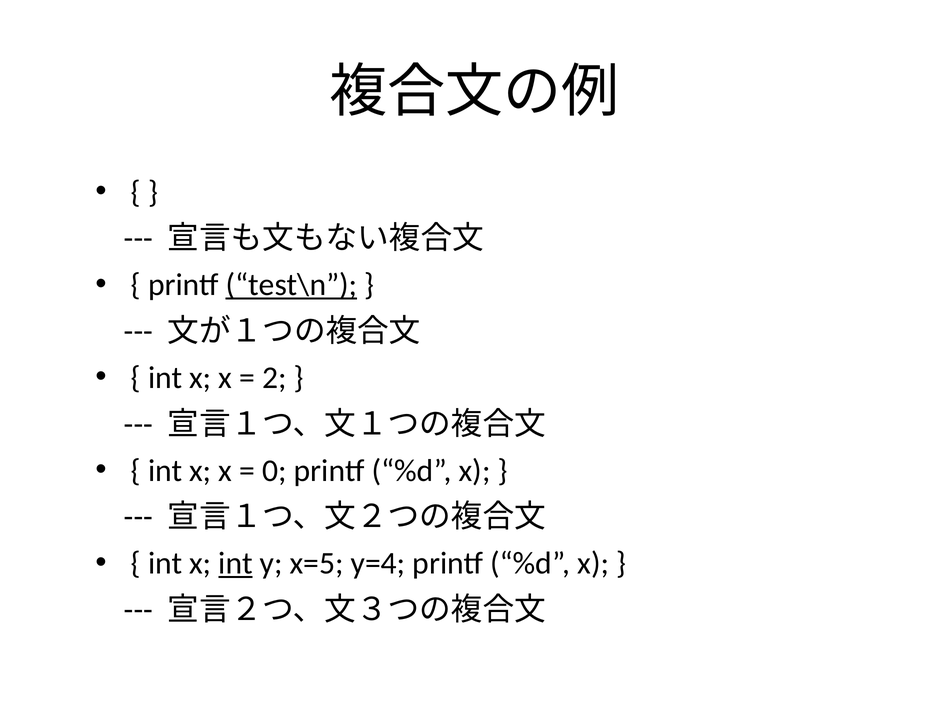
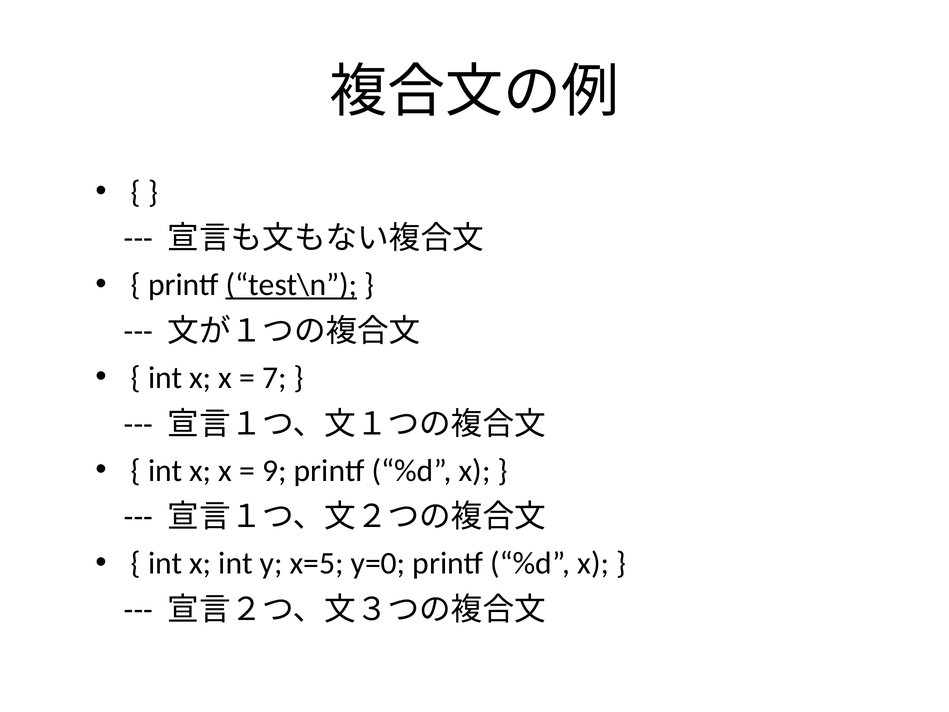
2: 2 -> 7
0: 0 -> 9
int at (236, 563) underline: present -> none
y=4: y=4 -> y=0
